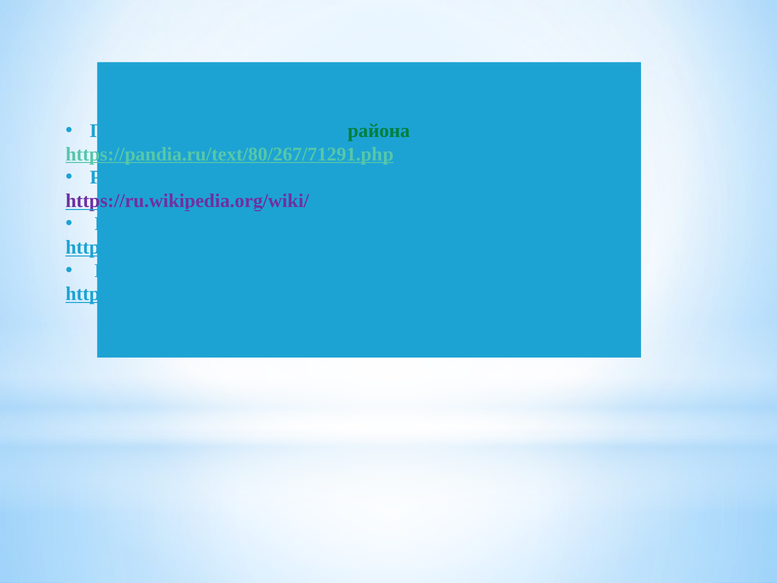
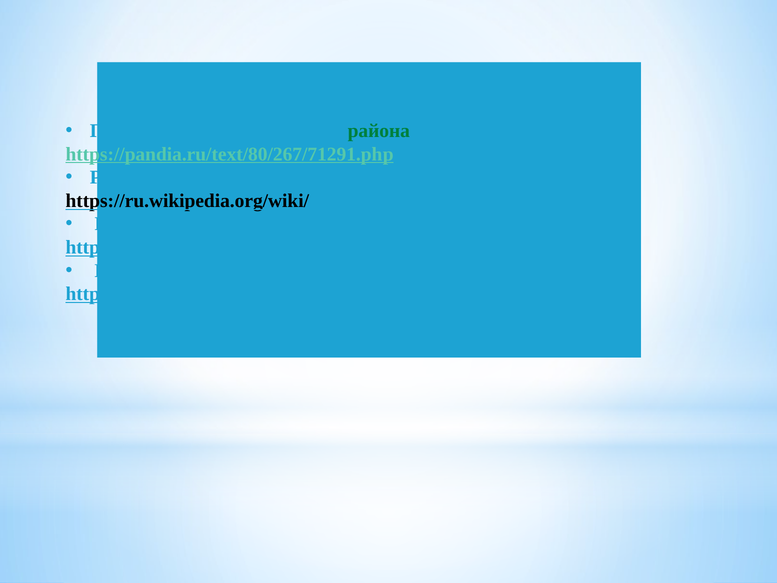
https://ru.wikipedia.org/wiki/ colour: purple -> black
